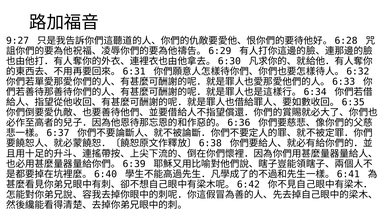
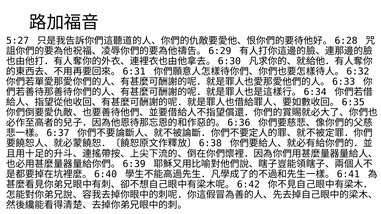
9:27: 9:27 -> 5:27
